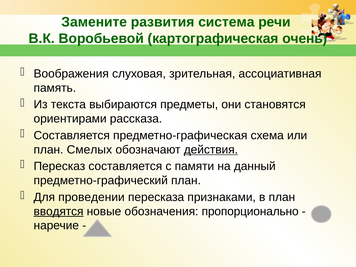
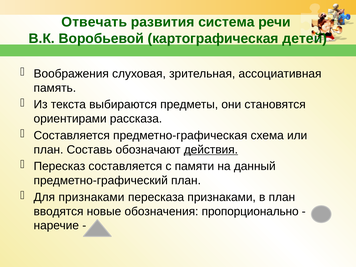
Замените: Замените -> Отвечать
очень: очень -> детей
Смелых: Смелых -> Составь
Для проведении: проведении -> признаками
вводятся underline: present -> none
